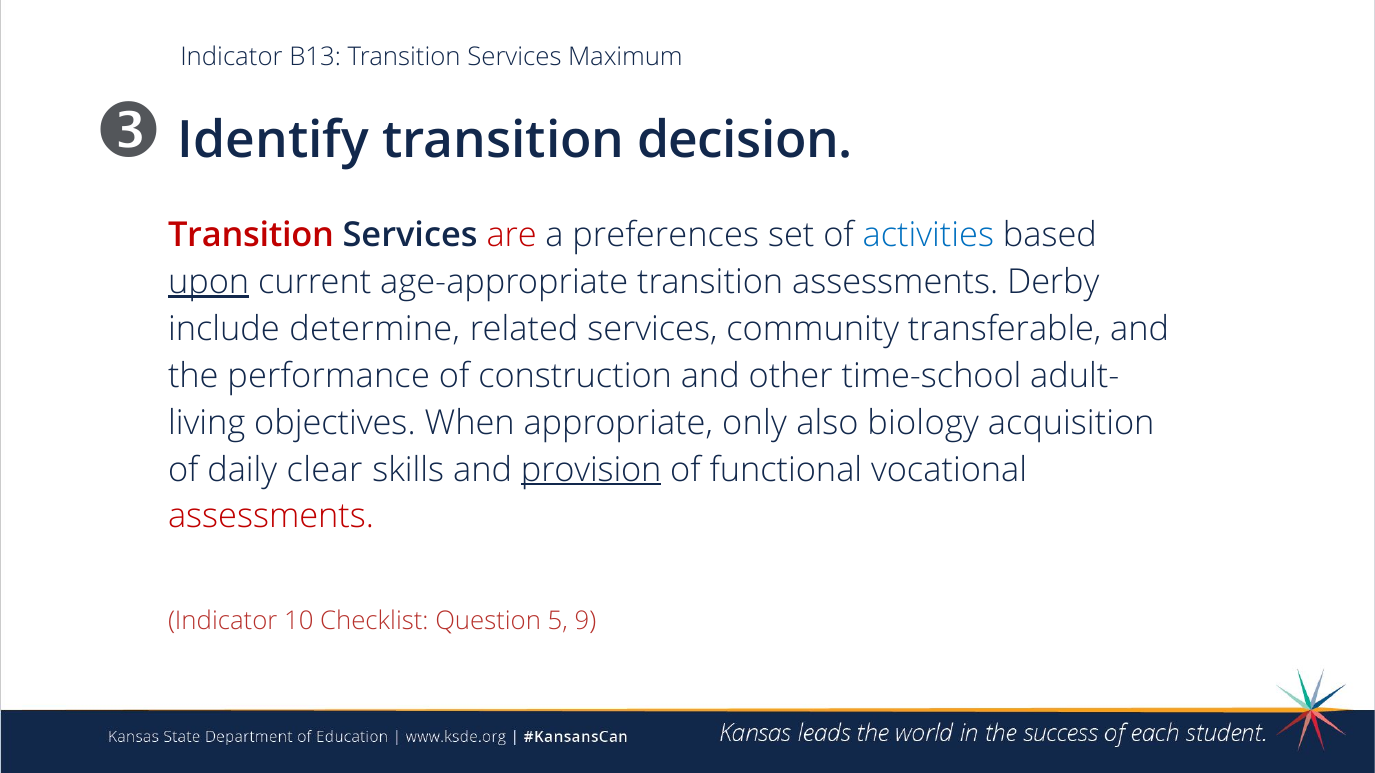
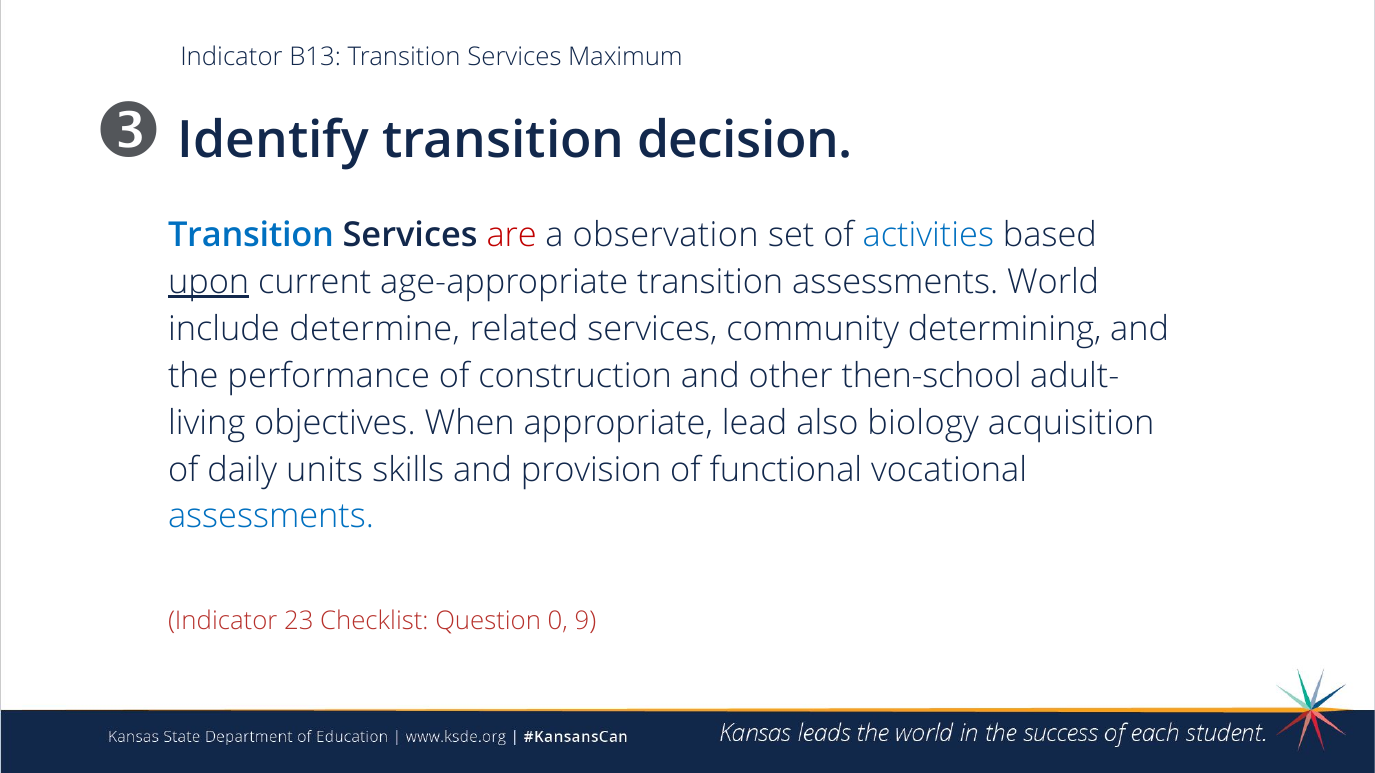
Transition at (251, 235) colour: red -> blue
preferences: preferences -> observation
Derby: Derby -> World
transferable: transferable -> determining
time-school: time-school -> then-school
only: only -> lead
clear: clear -> units
provision underline: present -> none
assessments at (271, 517) colour: red -> blue
10: 10 -> 23
5: 5 -> 0
